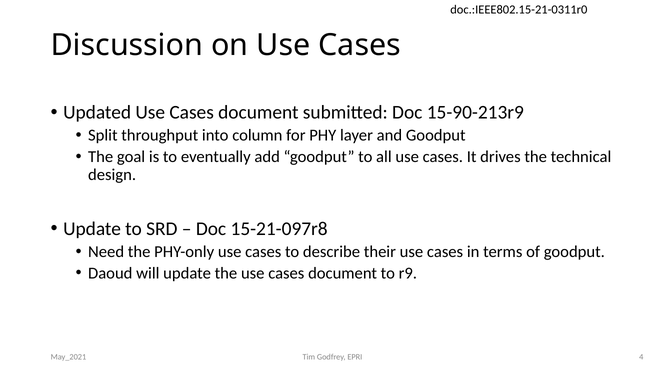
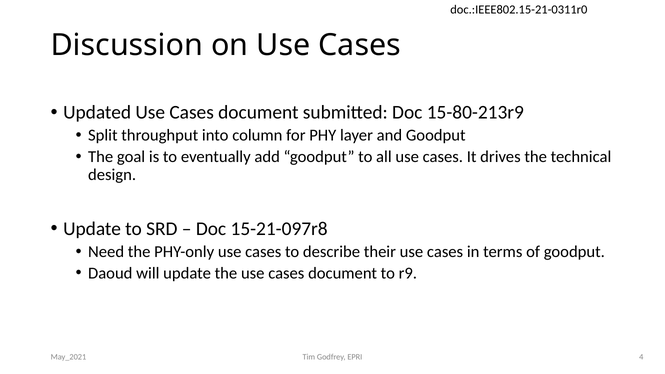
15-90-213r9: 15-90-213r9 -> 15-80-213r9
